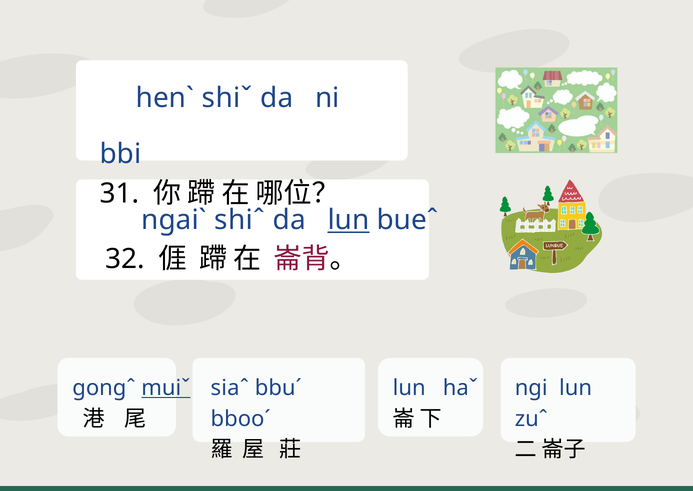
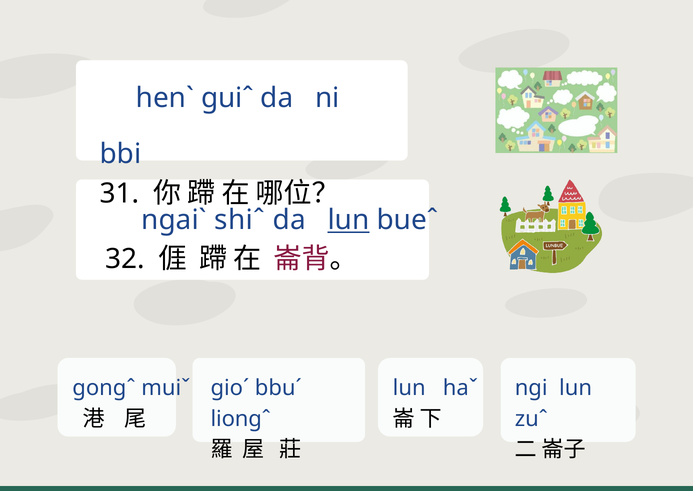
shiˇ: shiˇ -> guiˆ
muiˇ underline: present -> none
siaˆ: siaˆ -> gioˊ
bbooˊ: bbooˊ -> liongˆ
